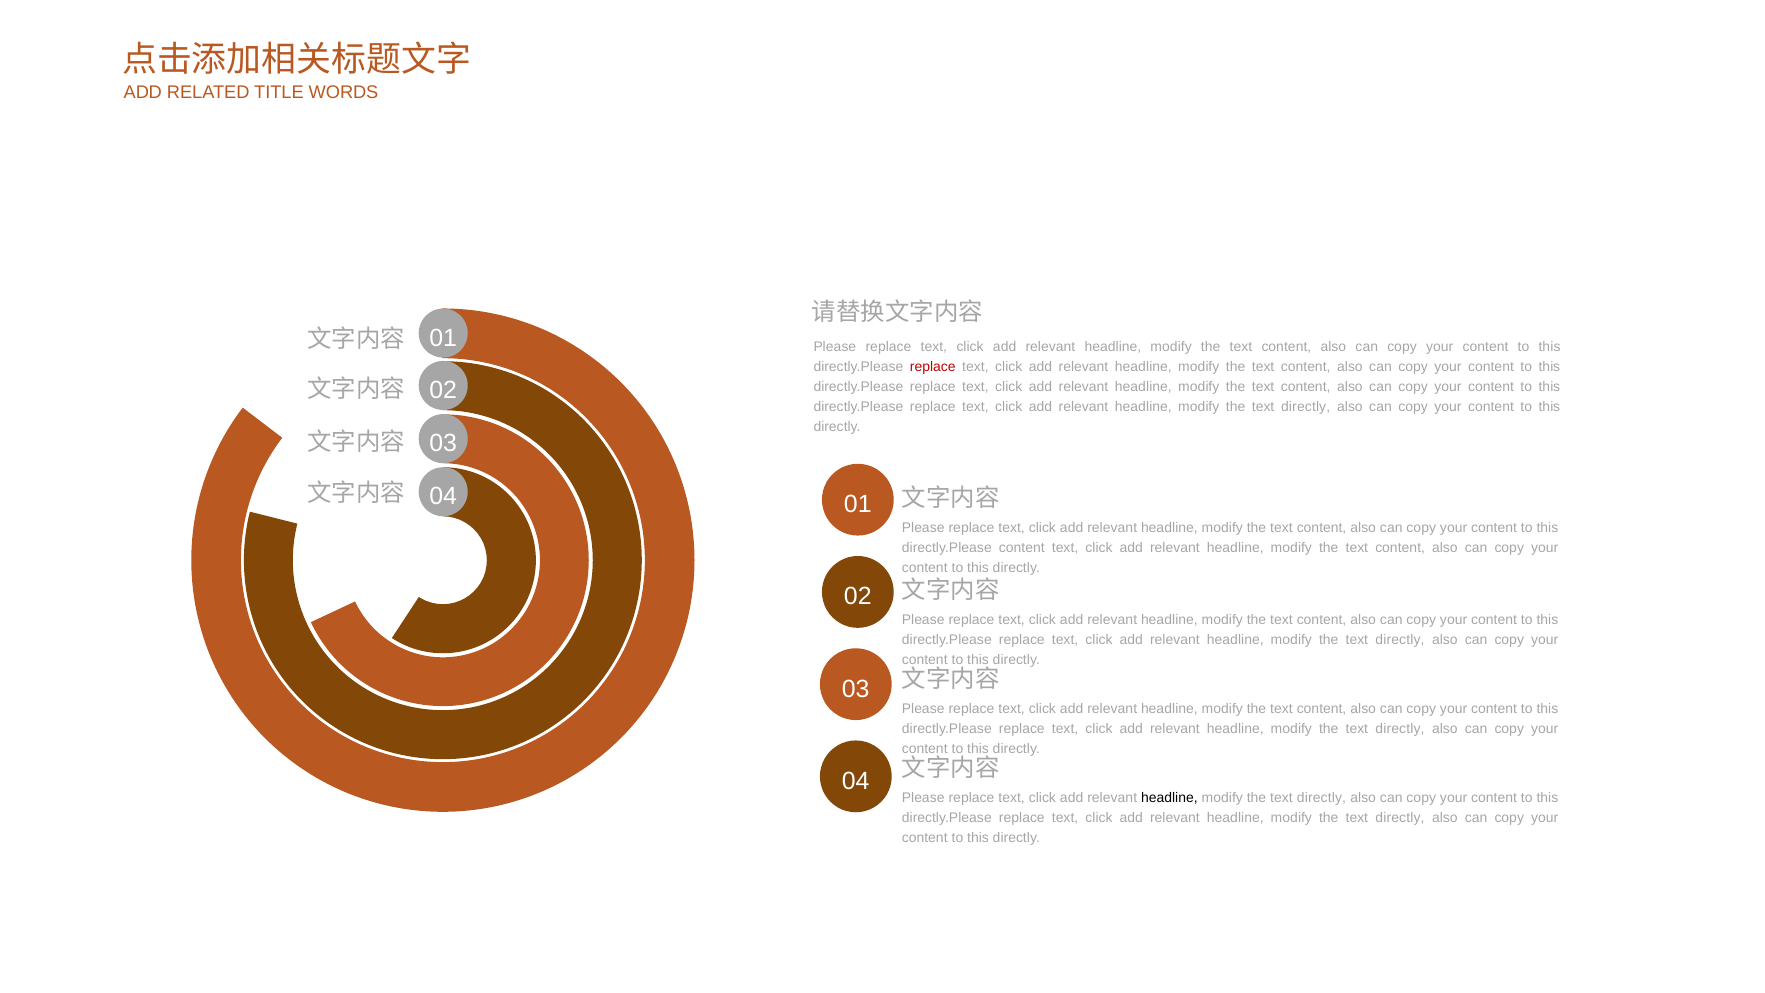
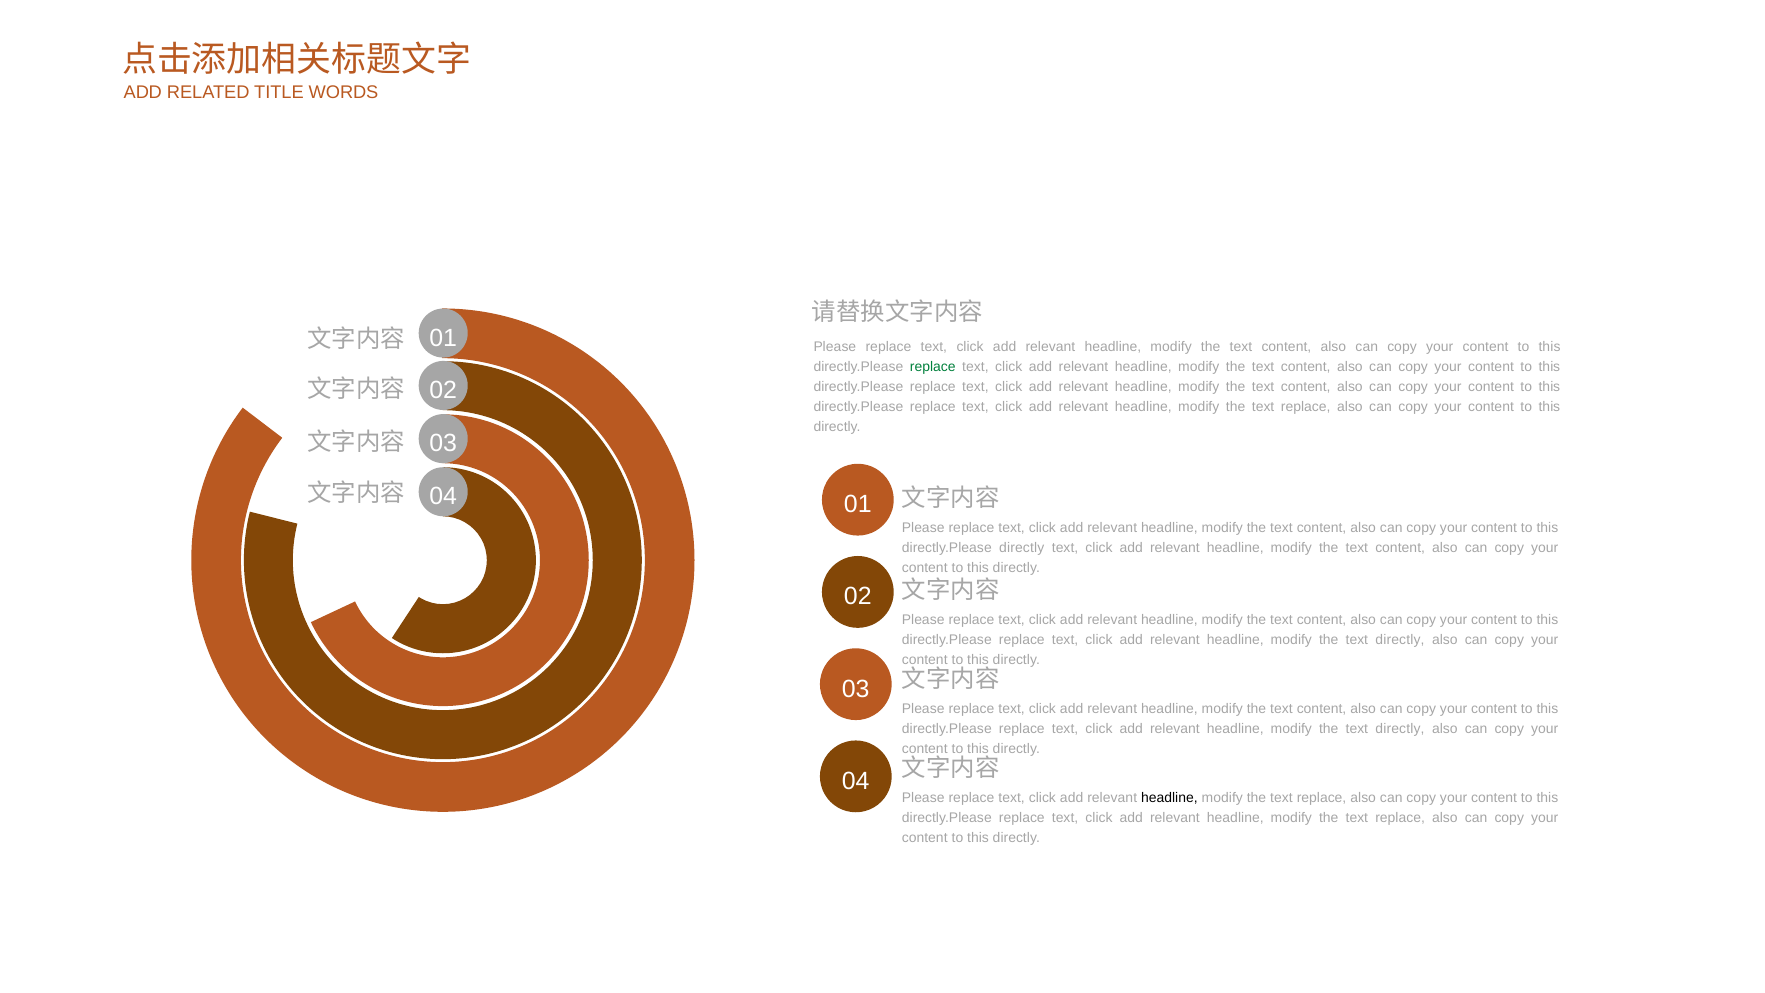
replace at (933, 367) colour: red -> green
directly at (1306, 407): directly -> replace
directly.Please content: content -> directly
directly at (1321, 797): directly -> replace
directly at (1400, 817): directly -> replace
